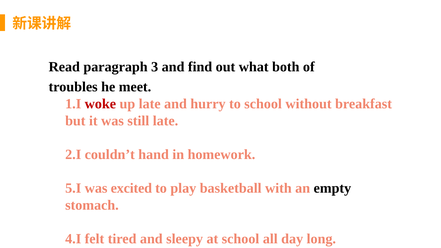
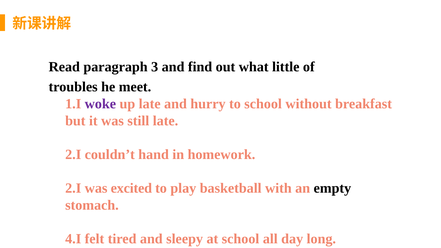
both: both -> little
woke colour: red -> purple
5.I at (73, 188): 5.I -> 2.I
